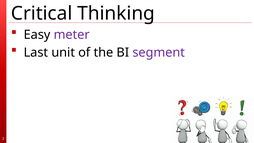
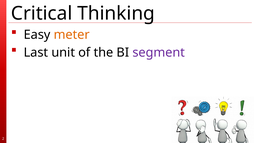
meter colour: purple -> orange
